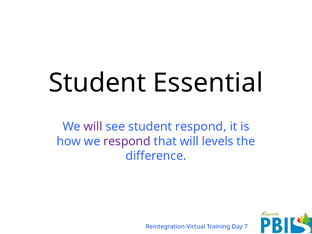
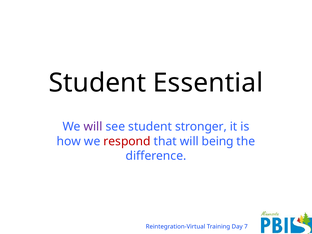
student respond: respond -> stronger
respond at (127, 141) colour: purple -> red
levels: levels -> being
